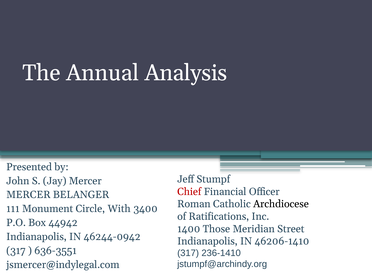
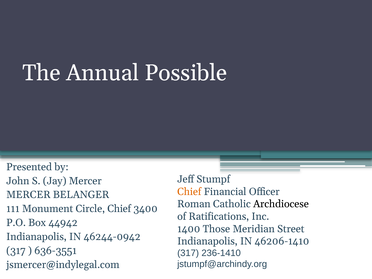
Analysis: Analysis -> Possible
Chief at (189, 192) colour: red -> orange
Circle With: With -> Chief
